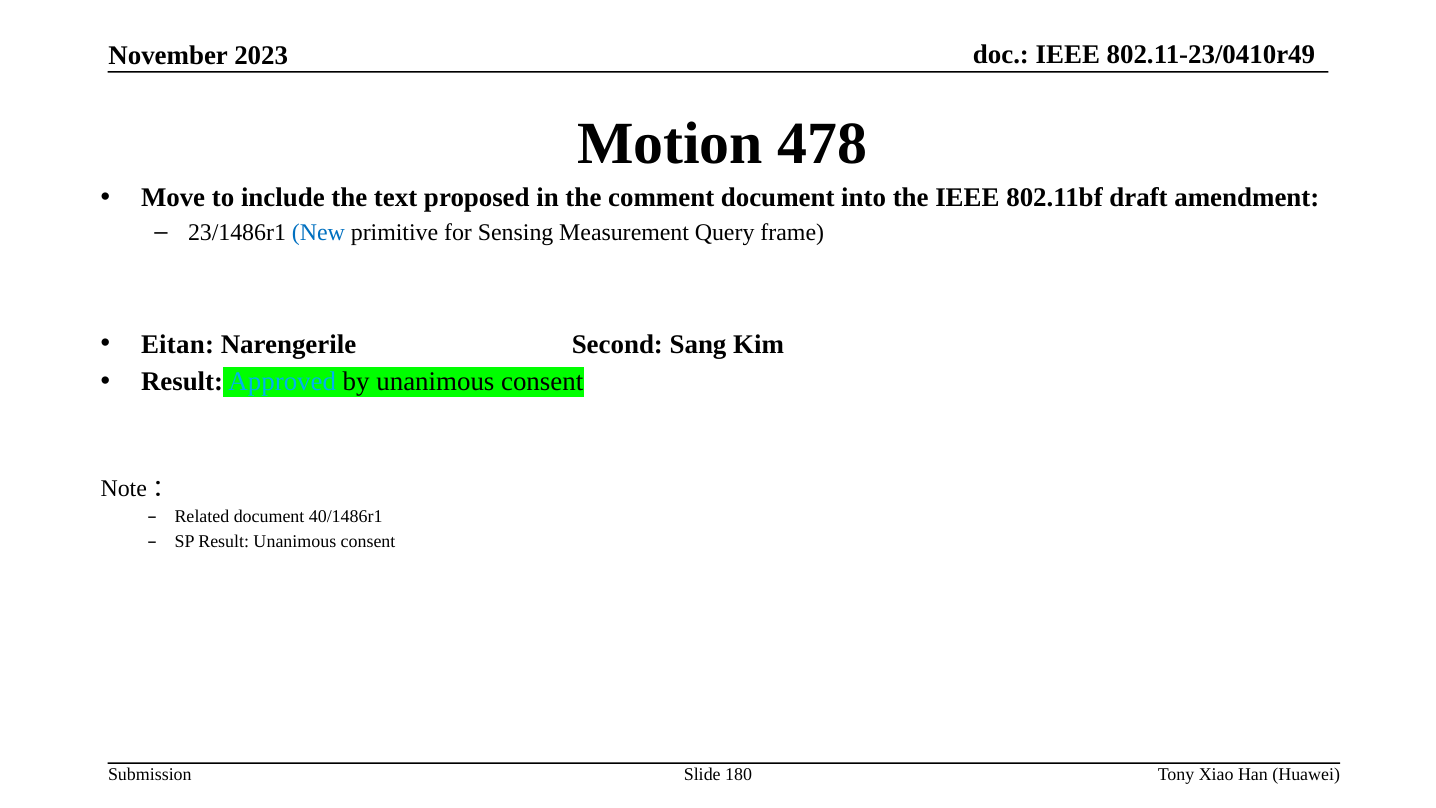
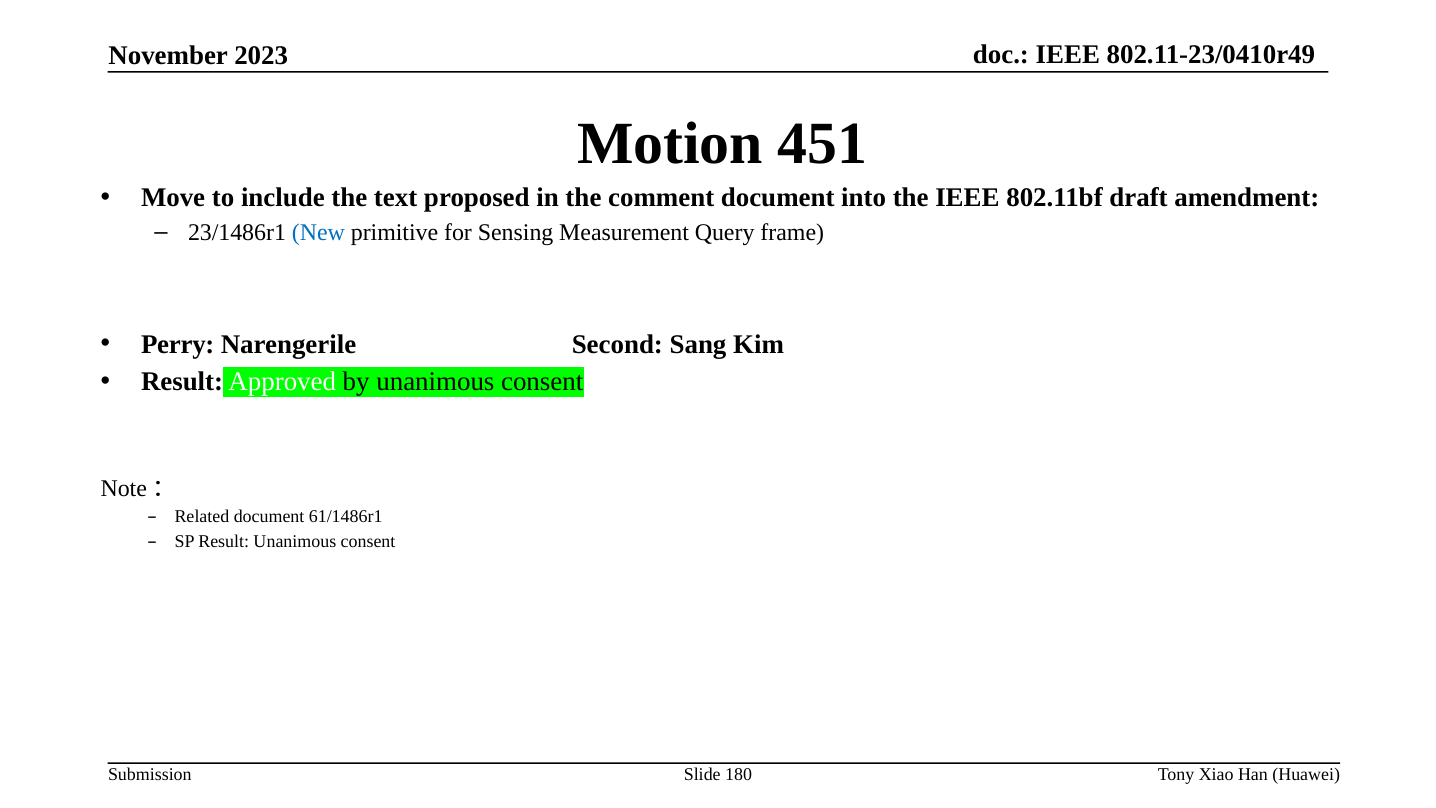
478: 478 -> 451
Eitan: Eitan -> Perry
Approved colour: light blue -> white
40/1486r1: 40/1486r1 -> 61/1486r1
